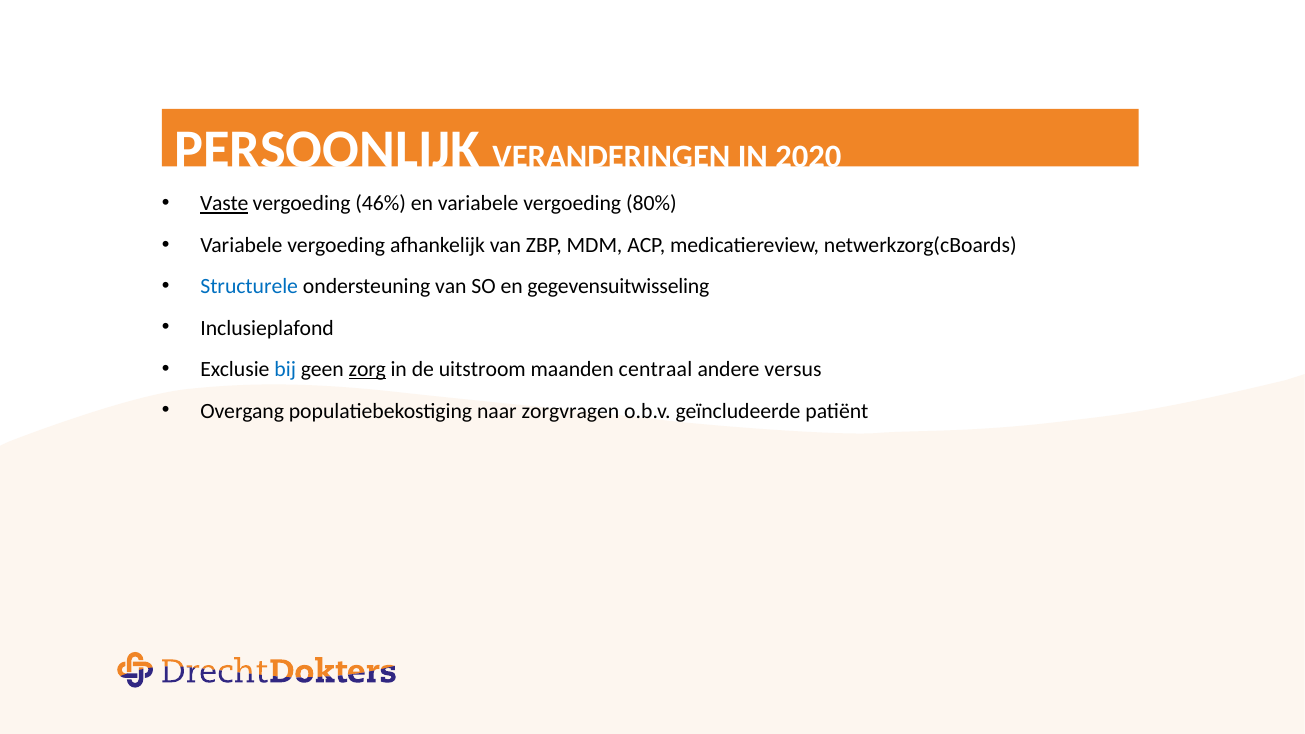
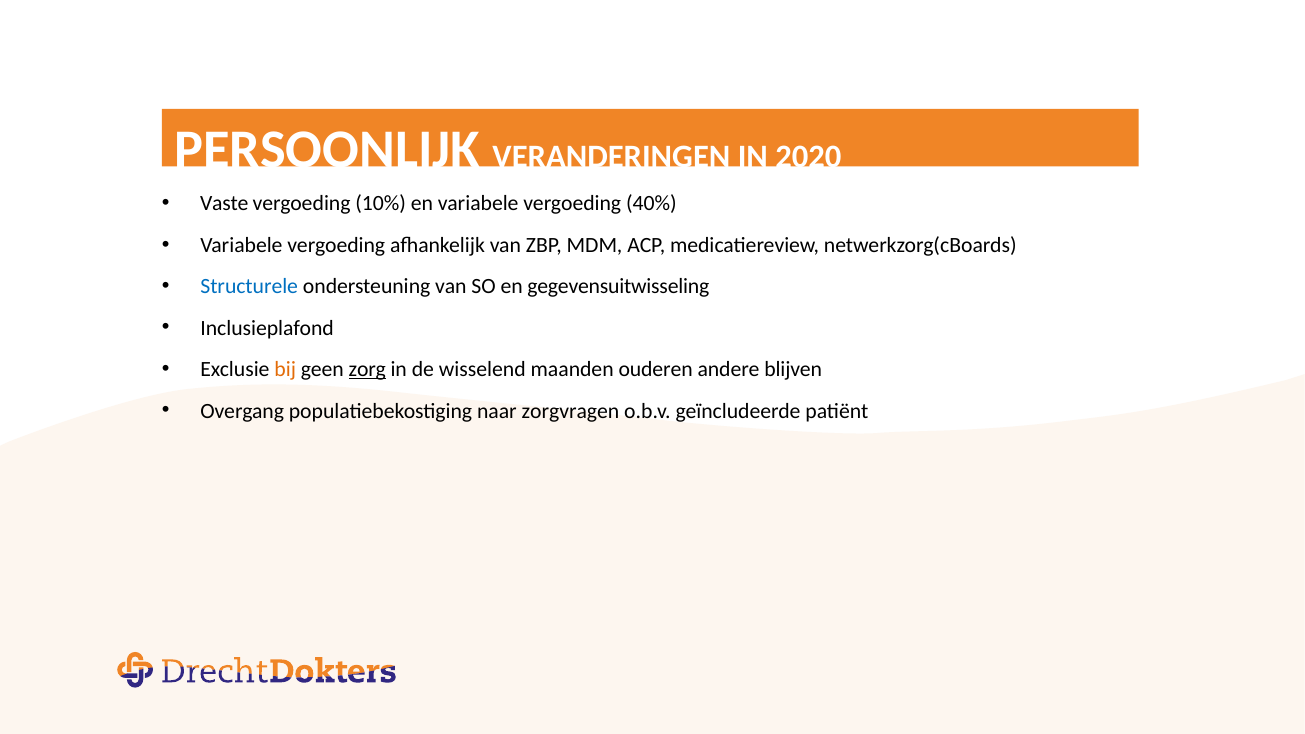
Vaste underline: present -> none
46%: 46% -> 10%
80%: 80% -> 40%
bij colour: blue -> orange
uitstroom: uitstroom -> wisselend
centraal: centraal -> ouderen
versus: versus -> blijven
